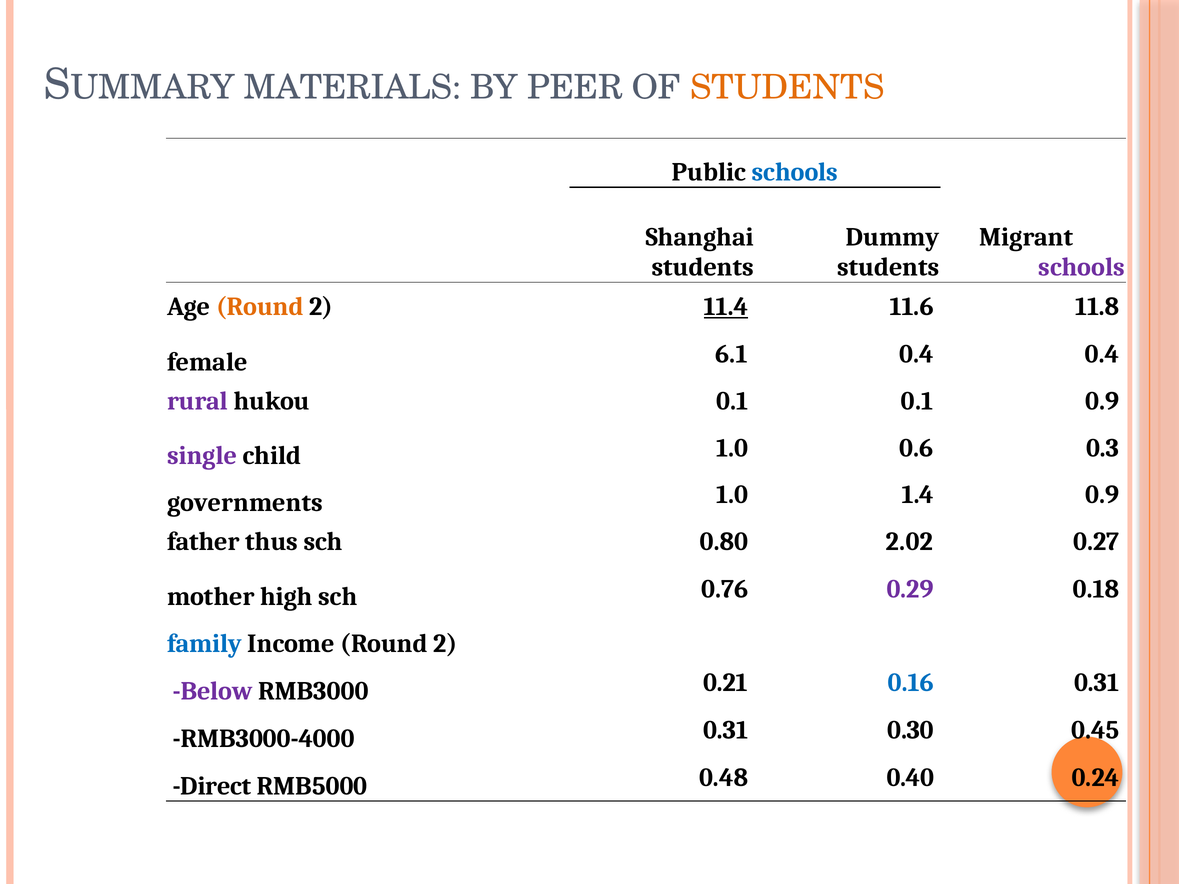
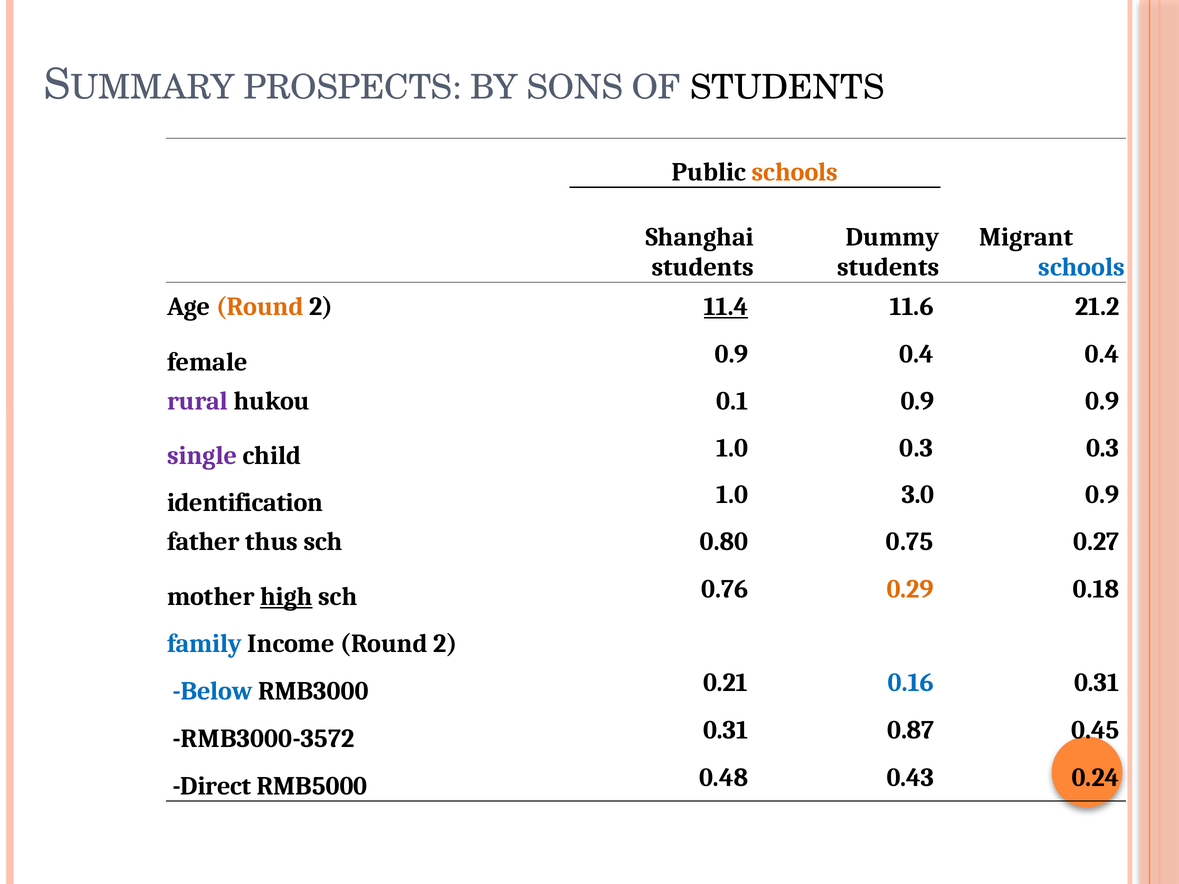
MATERIALS: MATERIALS -> PROSPECTS
PEER: PEER -> SONS
STUDENTS at (787, 88) colour: orange -> black
schools at (795, 172) colour: blue -> orange
schools at (1082, 267) colour: purple -> blue
11.8: 11.8 -> 21.2
female 6.1: 6.1 -> 0.9
0.1 0.1: 0.1 -> 0.9
1.0 0.6: 0.6 -> 0.3
governments: governments -> identification
1.4: 1.4 -> 3.0
2.02: 2.02 -> 0.75
high underline: none -> present
0.29 colour: purple -> orange
Below colour: purple -> blue
RMB3000-4000: RMB3000-4000 -> RMB3000-3572
0.30: 0.30 -> 0.87
0.40: 0.40 -> 0.43
